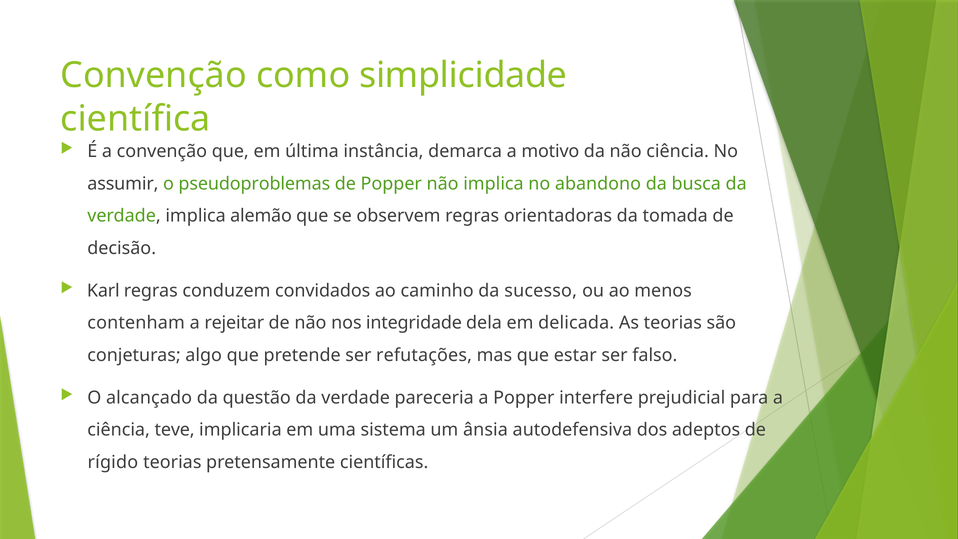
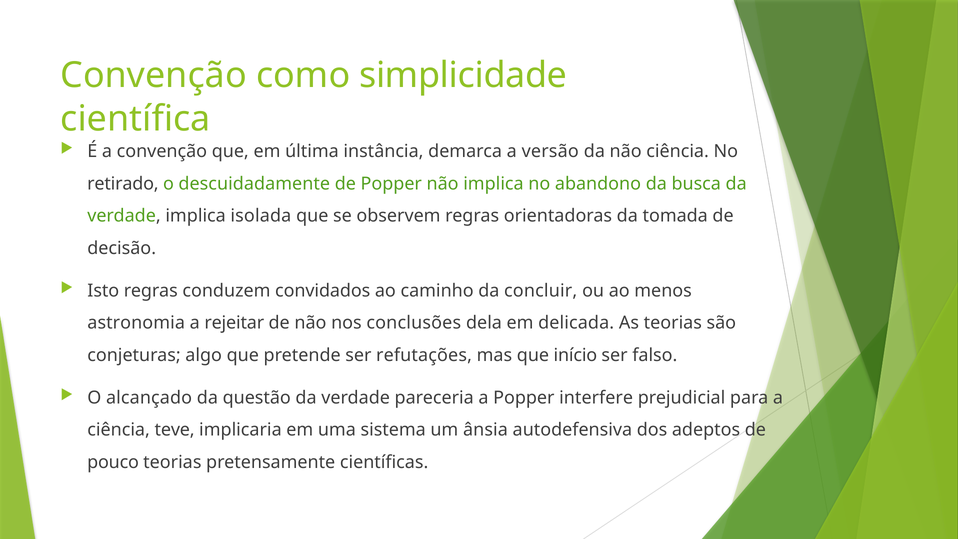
motivo: motivo -> versão
assumir: assumir -> retirado
pseudoproblemas: pseudoproblemas -> descuidadamente
alemão: alemão -> isolada
Karl: Karl -> Isto
sucesso: sucesso -> concluir
contenham: contenham -> astronomia
integridade: integridade -> conclusões
estar: estar -> início
rígido: rígido -> pouco
